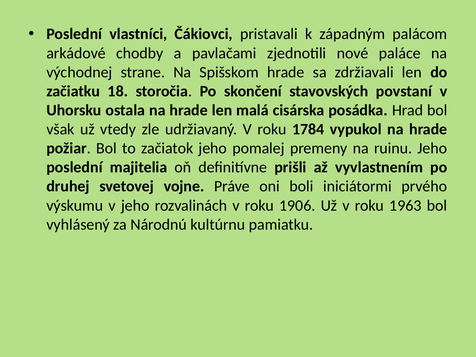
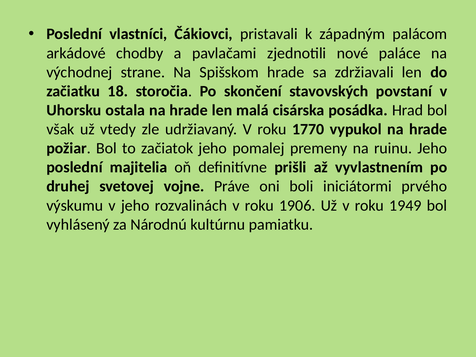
1784: 1784 -> 1770
1963: 1963 -> 1949
